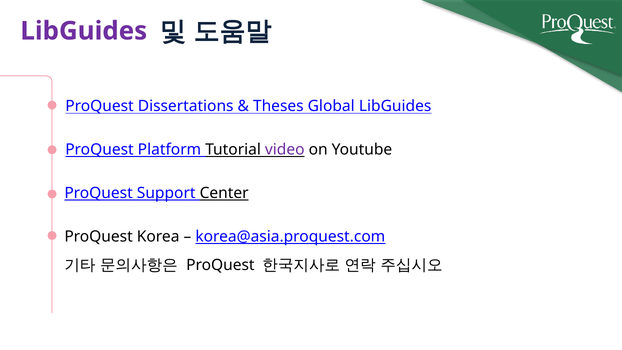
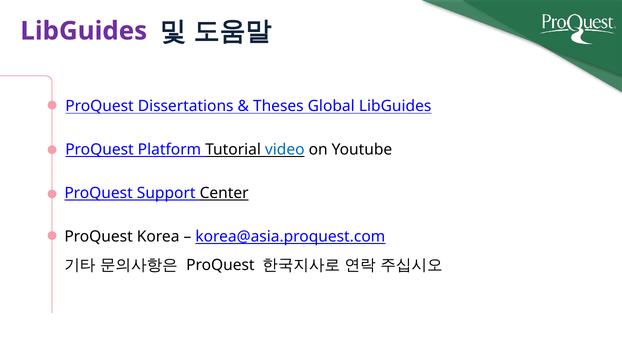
video colour: purple -> blue
